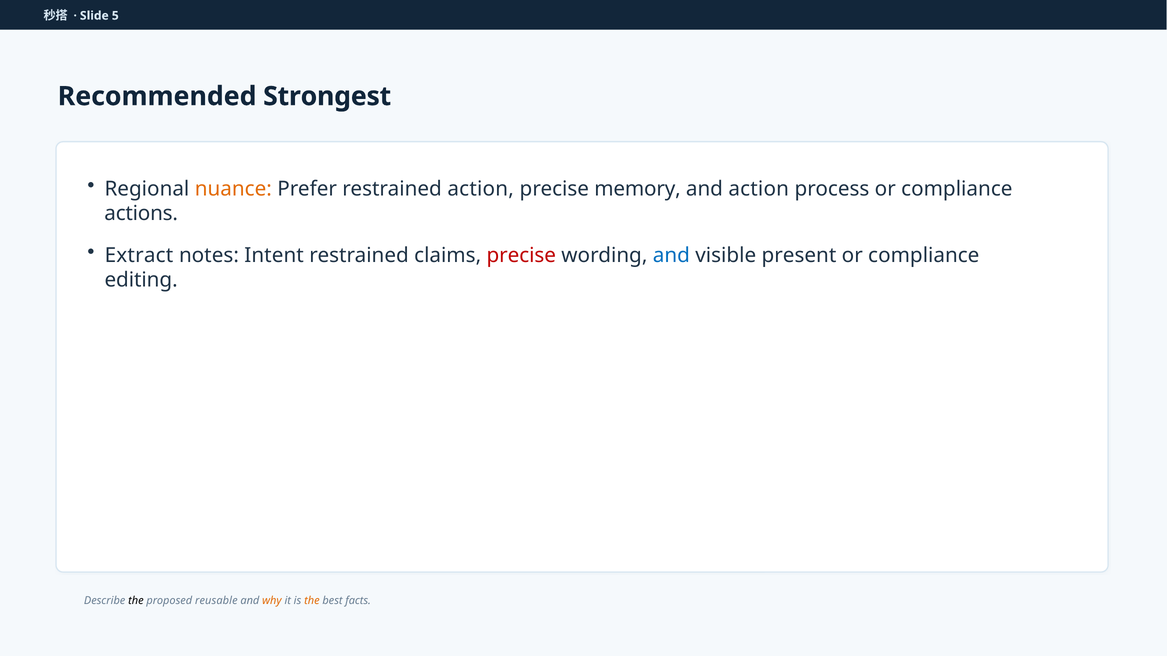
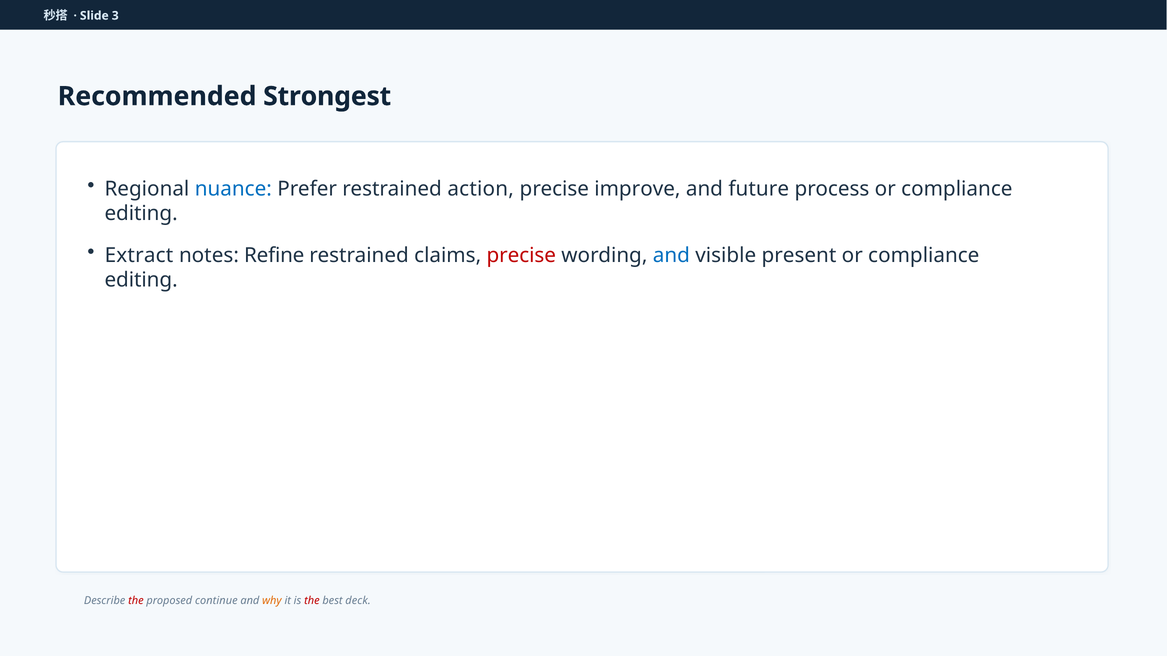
5: 5 -> 3
nuance colour: orange -> blue
memory: memory -> improve
and action: action -> future
actions at (141, 214): actions -> editing
Intent: Intent -> Refine
the at (136, 601) colour: black -> red
reusable: reusable -> continue
the at (312, 601) colour: orange -> red
facts: facts -> deck
